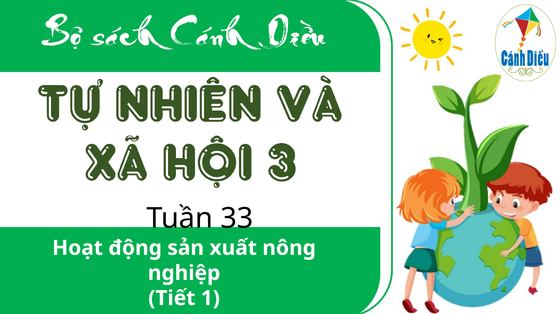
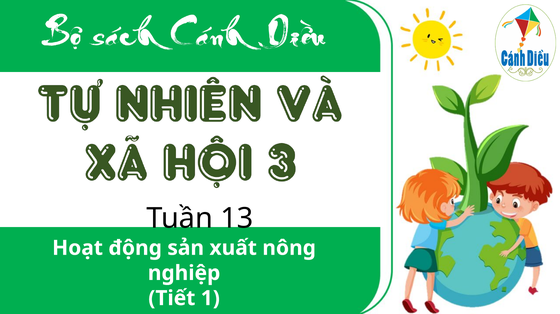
33: 33 -> 13
